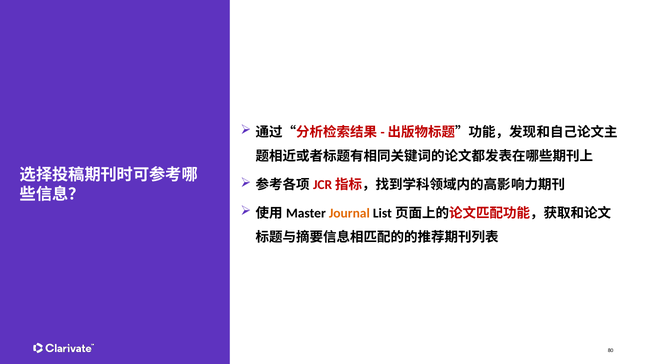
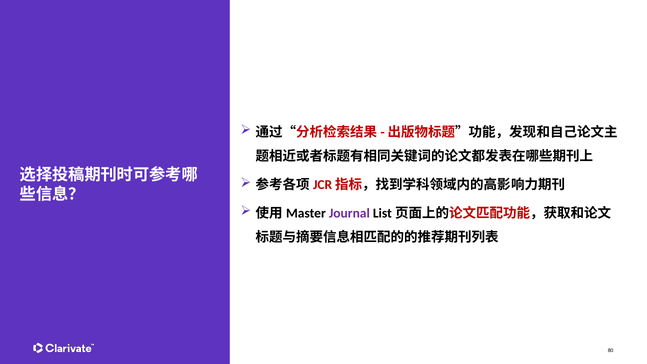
Journal colour: orange -> purple
